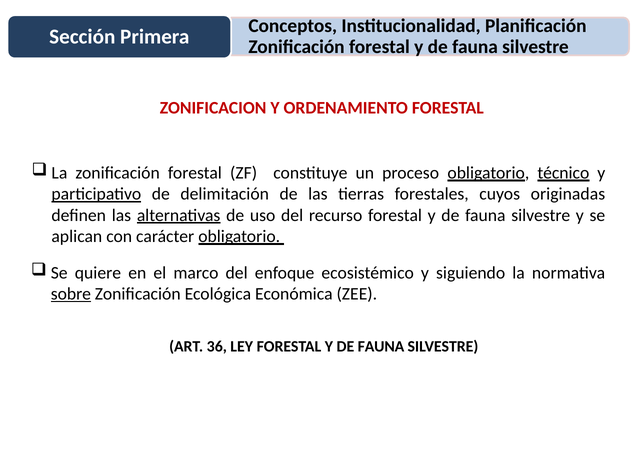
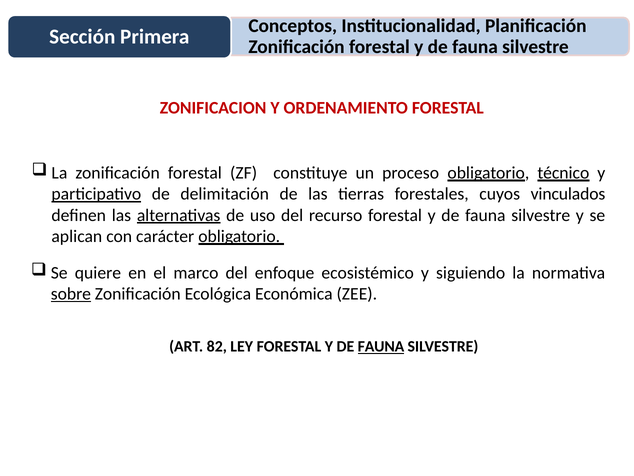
originadas: originadas -> vinculados
36: 36 -> 82
FAUNA at (381, 346) underline: none -> present
